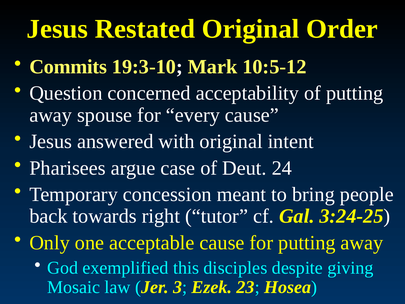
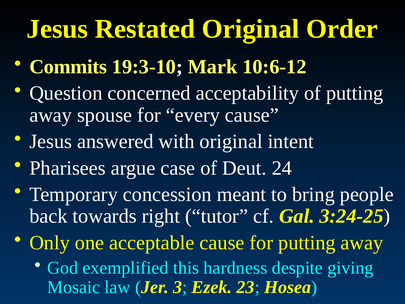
10:5-12: 10:5-12 -> 10:6-12
disciples: disciples -> hardness
